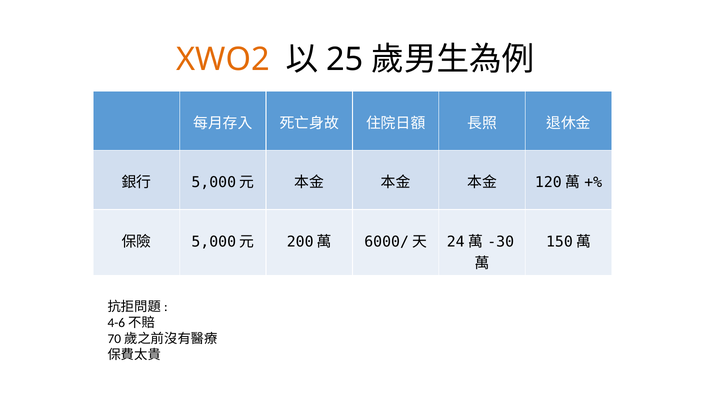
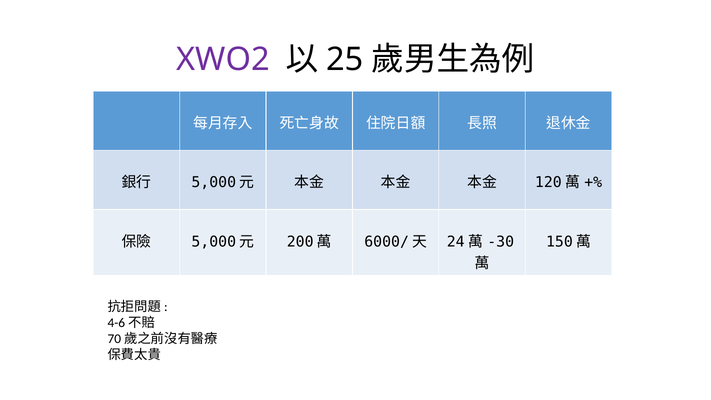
XWO2 colour: orange -> purple
